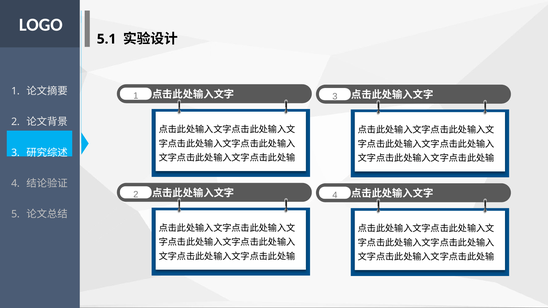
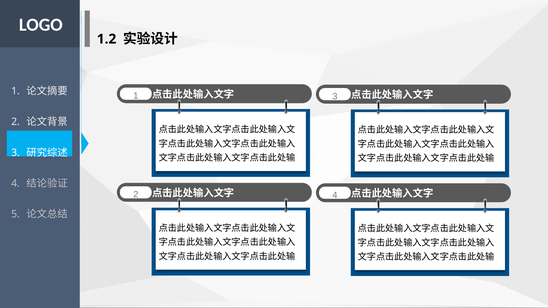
5.1: 5.1 -> 1.2
